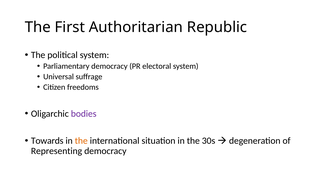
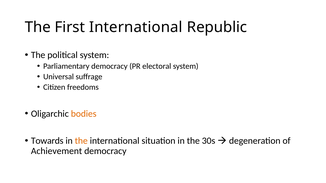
First Authoritarian: Authoritarian -> International
bodies colour: purple -> orange
Representing: Representing -> Achievement
